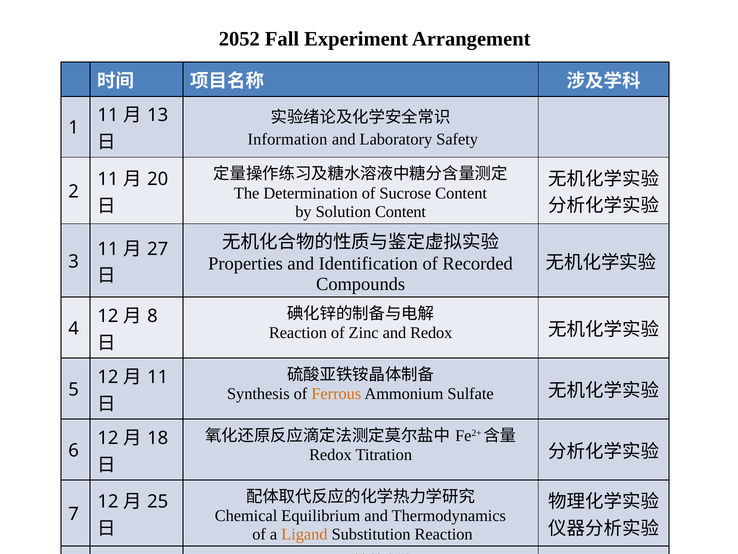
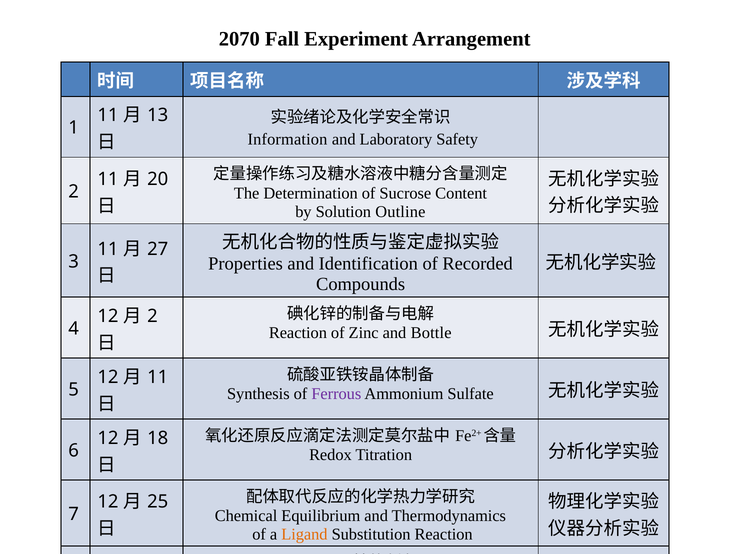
2052: 2052 -> 2070
Solution Content: Content -> Outline
8 at (152, 316): 8 -> 2
and Redox: Redox -> Bottle
Ferrous colour: orange -> purple
